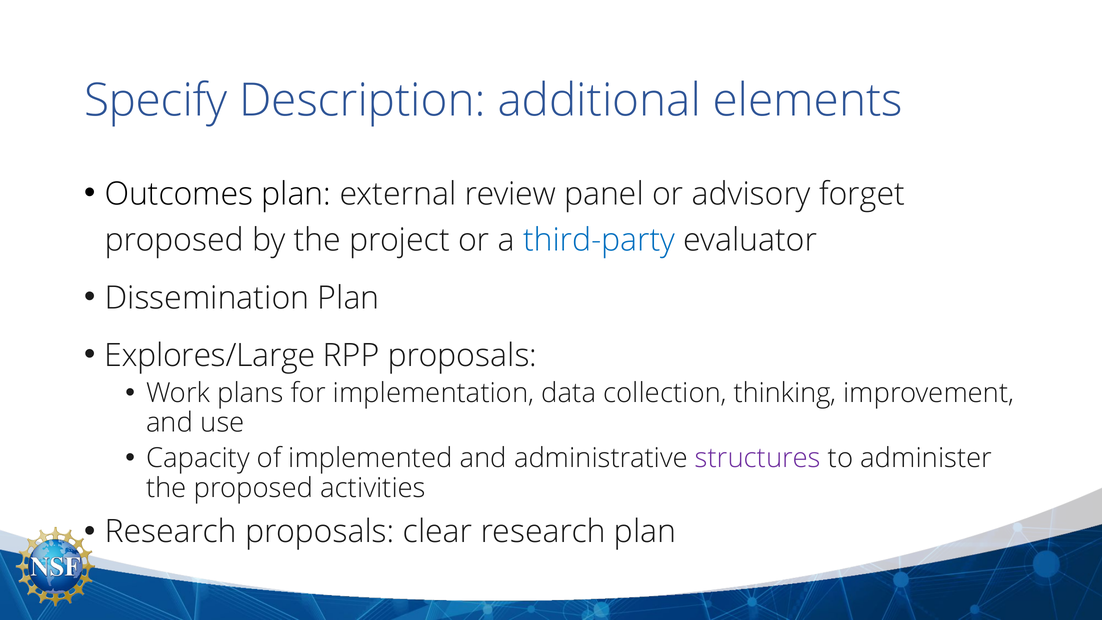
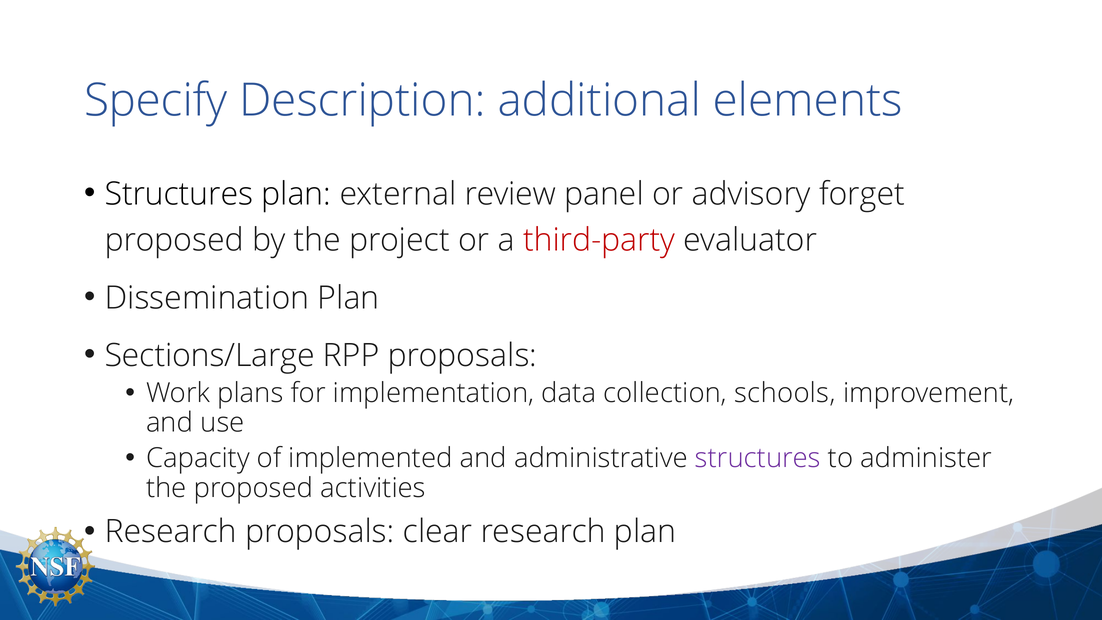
Outcomes at (179, 194): Outcomes -> Structures
third-party colour: blue -> red
Explores/Large: Explores/Large -> Sections/Large
thinking: thinking -> schools
